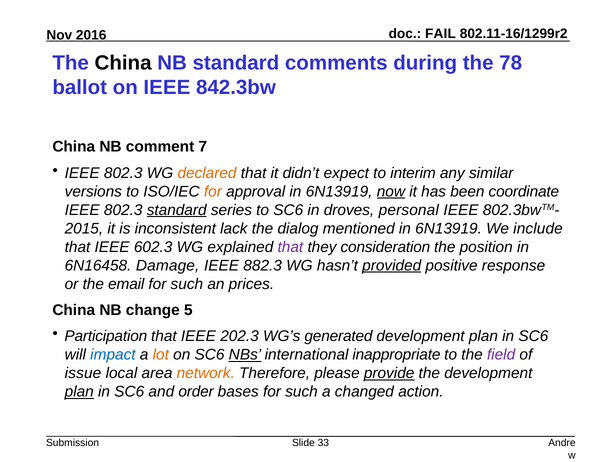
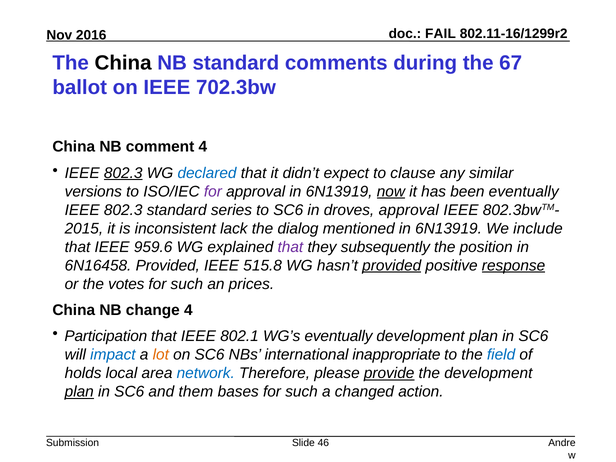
78: 78 -> 67
842.3bw: 842.3bw -> 702.3bw
comment 7: 7 -> 4
802.3 at (123, 173) underline: none -> present
declared colour: orange -> blue
interim: interim -> clause
for at (213, 192) colour: orange -> purple
been coordinate: coordinate -> eventually
standard at (177, 210) underline: present -> none
droves personal: personal -> approval
602.3: 602.3 -> 959.6
consideration: consideration -> subsequently
6N16458 Damage: Damage -> Provided
882.3: 882.3 -> 515.8
response underline: none -> present
email: email -> votes
change 5: 5 -> 4
202.3: 202.3 -> 802.1
WG’s generated: generated -> eventually
NBs underline: present -> none
field colour: purple -> blue
issue: issue -> holds
network colour: orange -> blue
order: order -> them
33: 33 -> 46
